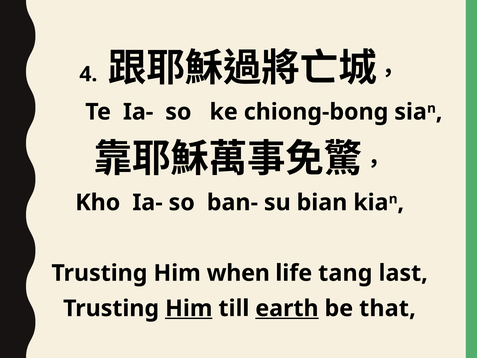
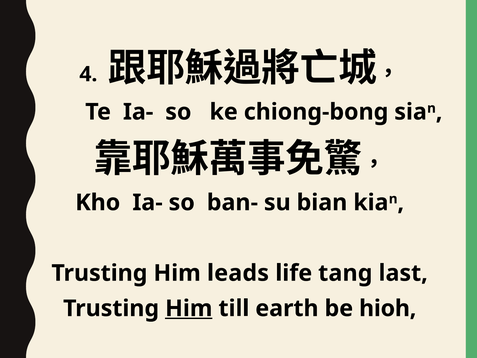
when: when -> leads
earth underline: present -> none
that: that -> hioh
